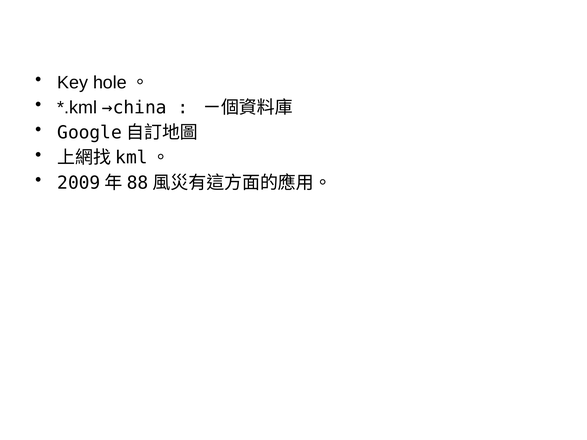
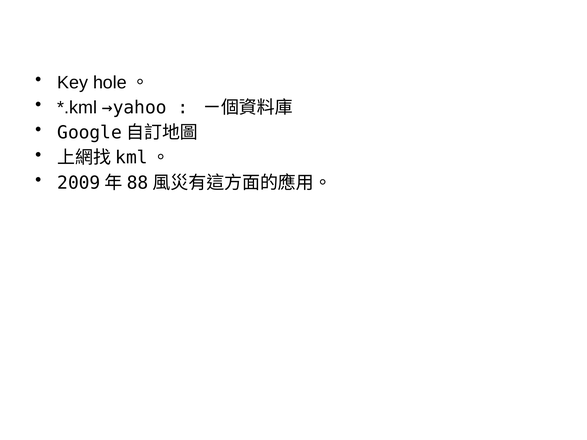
→china: →china -> →yahoo
